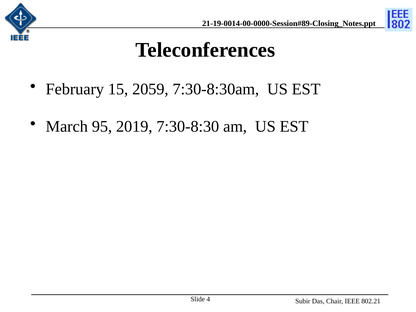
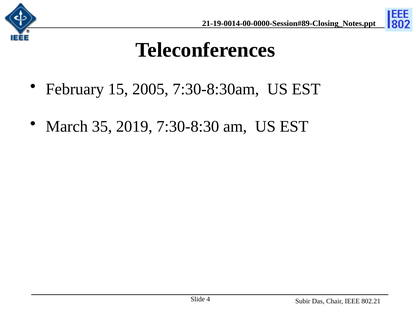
2059: 2059 -> 2005
95: 95 -> 35
